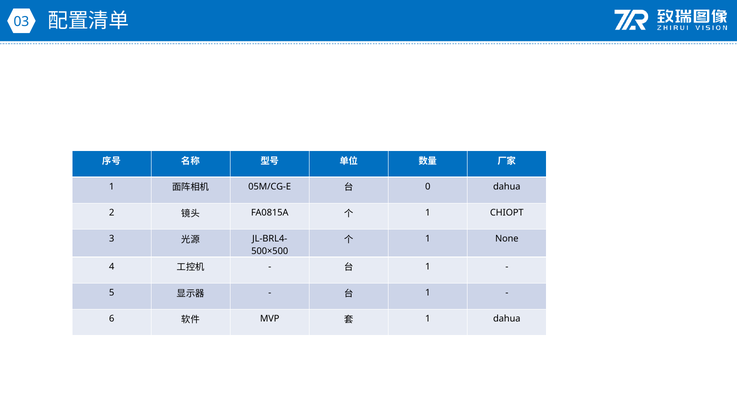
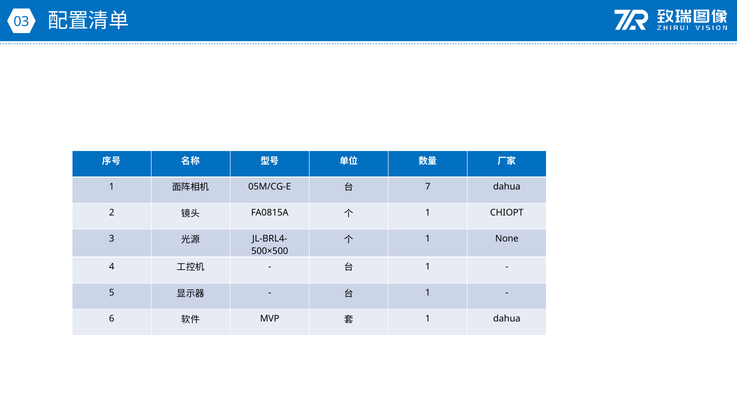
0: 0 -> 7
